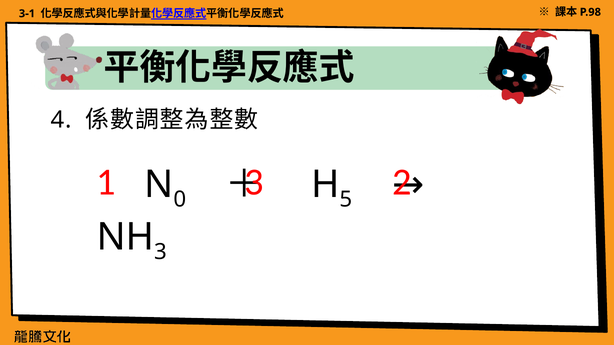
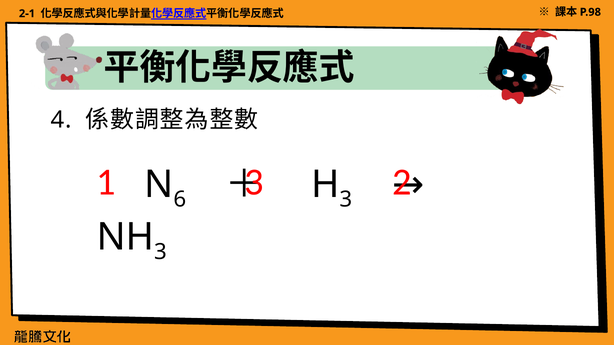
3-1: 3-1 -> 2-1
0: 0 -> 6
5 at (346, 200): 5 -> 3
